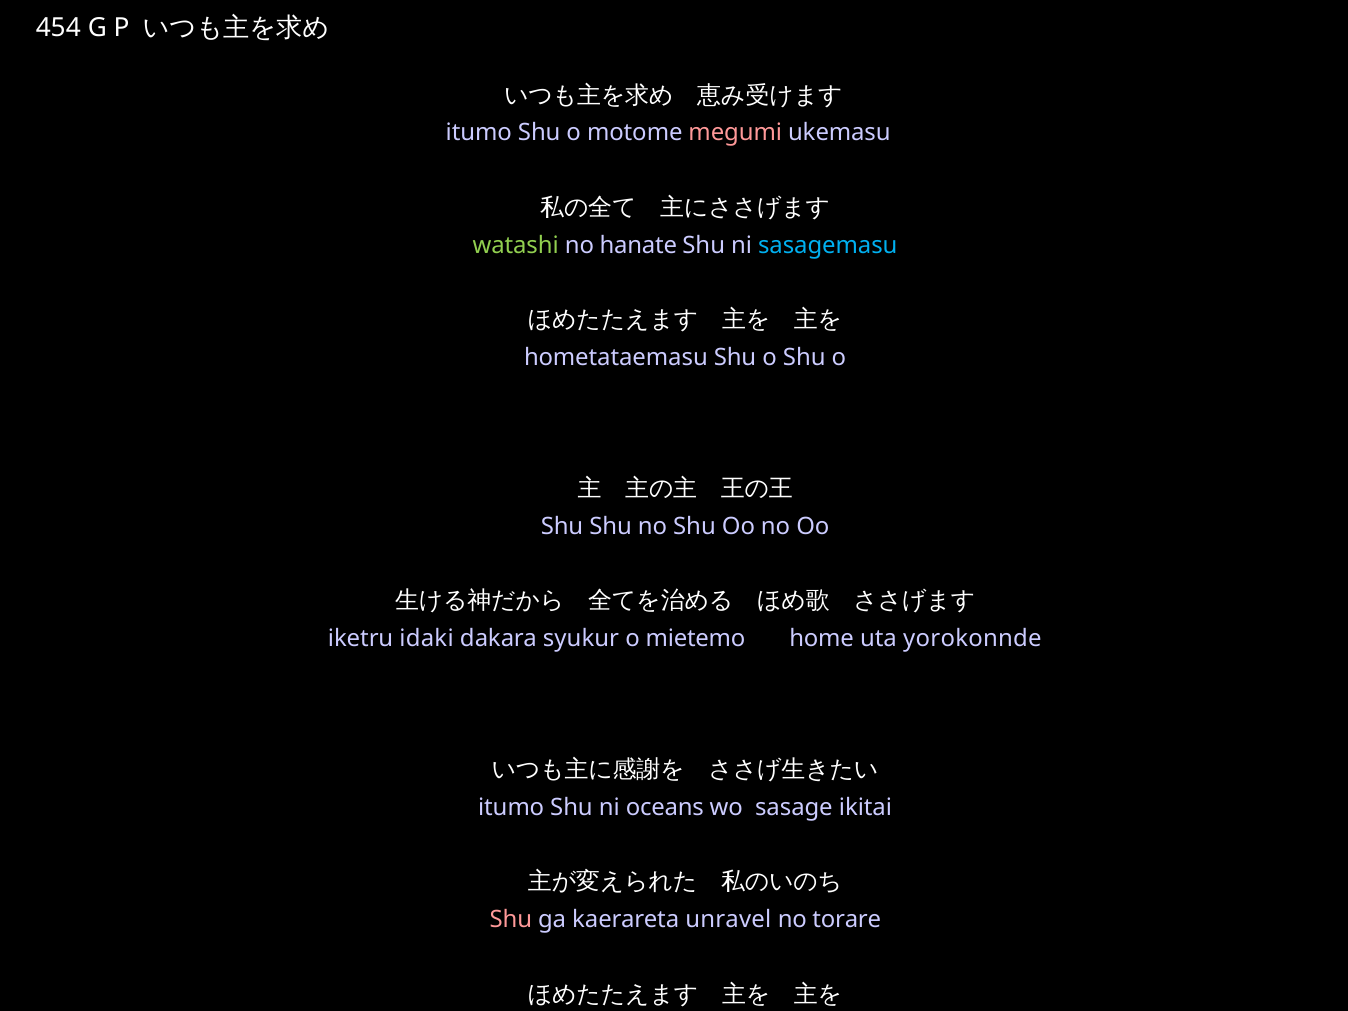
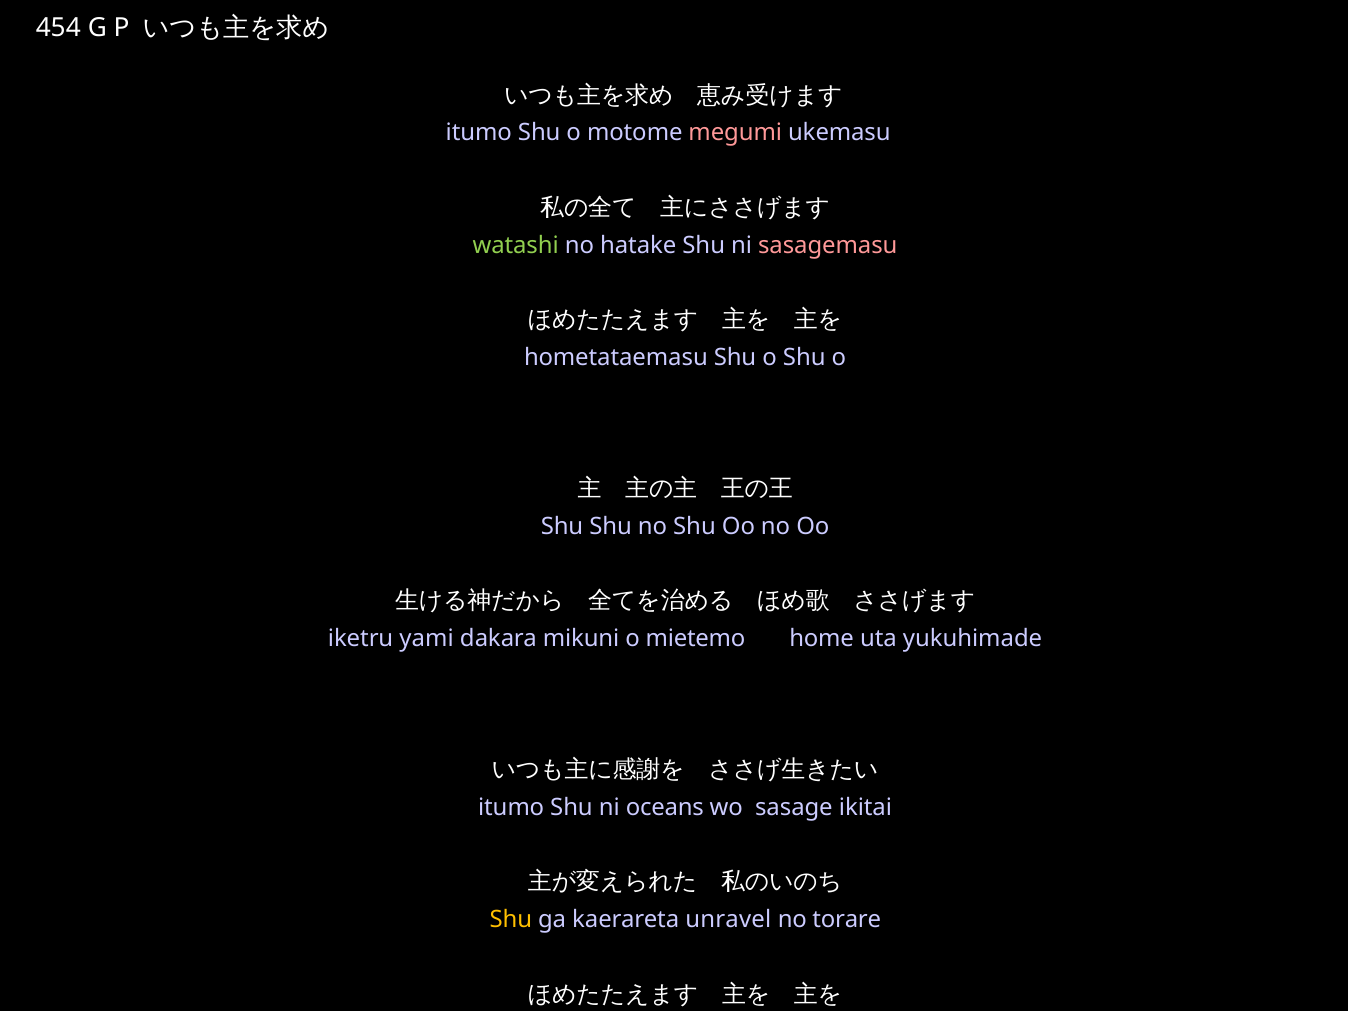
hanate: hanate -> hatake
sasagemasu colour: light blue -> pink
idaki: idaki -> yami
syukur: syukur -> mikuni
yorokonnde: yorokonnde -> yukuhimade
Shu at (511, 920) colour: pink -> yellow
